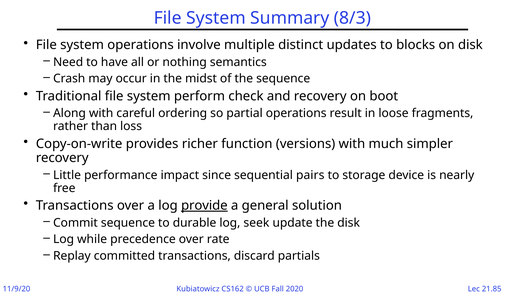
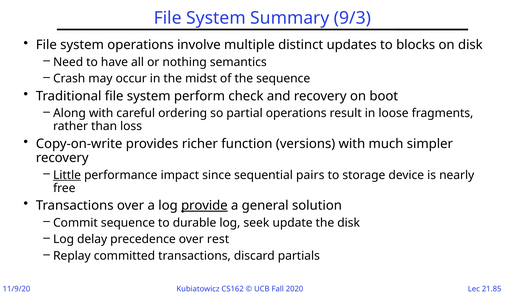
8/3: 8/3 -> 9/3
Little underline: none -> present
while: while -> delay
rate: rate -> rest
